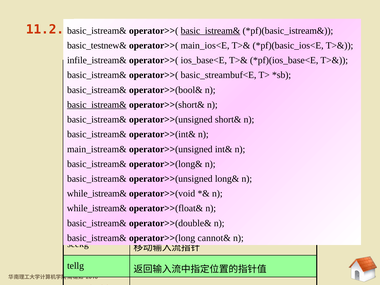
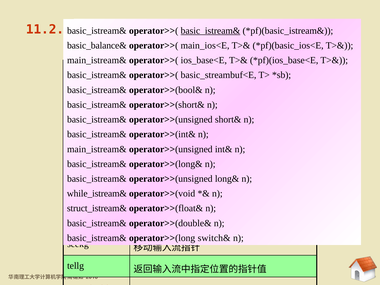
basic_testnew&: basic_testnew& -> basic_balance&
infile_istream& at (97, 60): infile_istream& -> main_istream&
basic_istream& at (97, 105) underline: present -> none
while_istream& at (97, 208): while_istream& -> struct_istream&
cannot&: cannot& -> switch&
